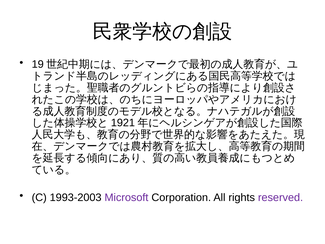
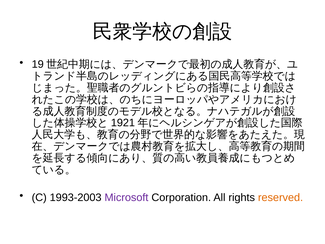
reserved colour: purple -> orange
